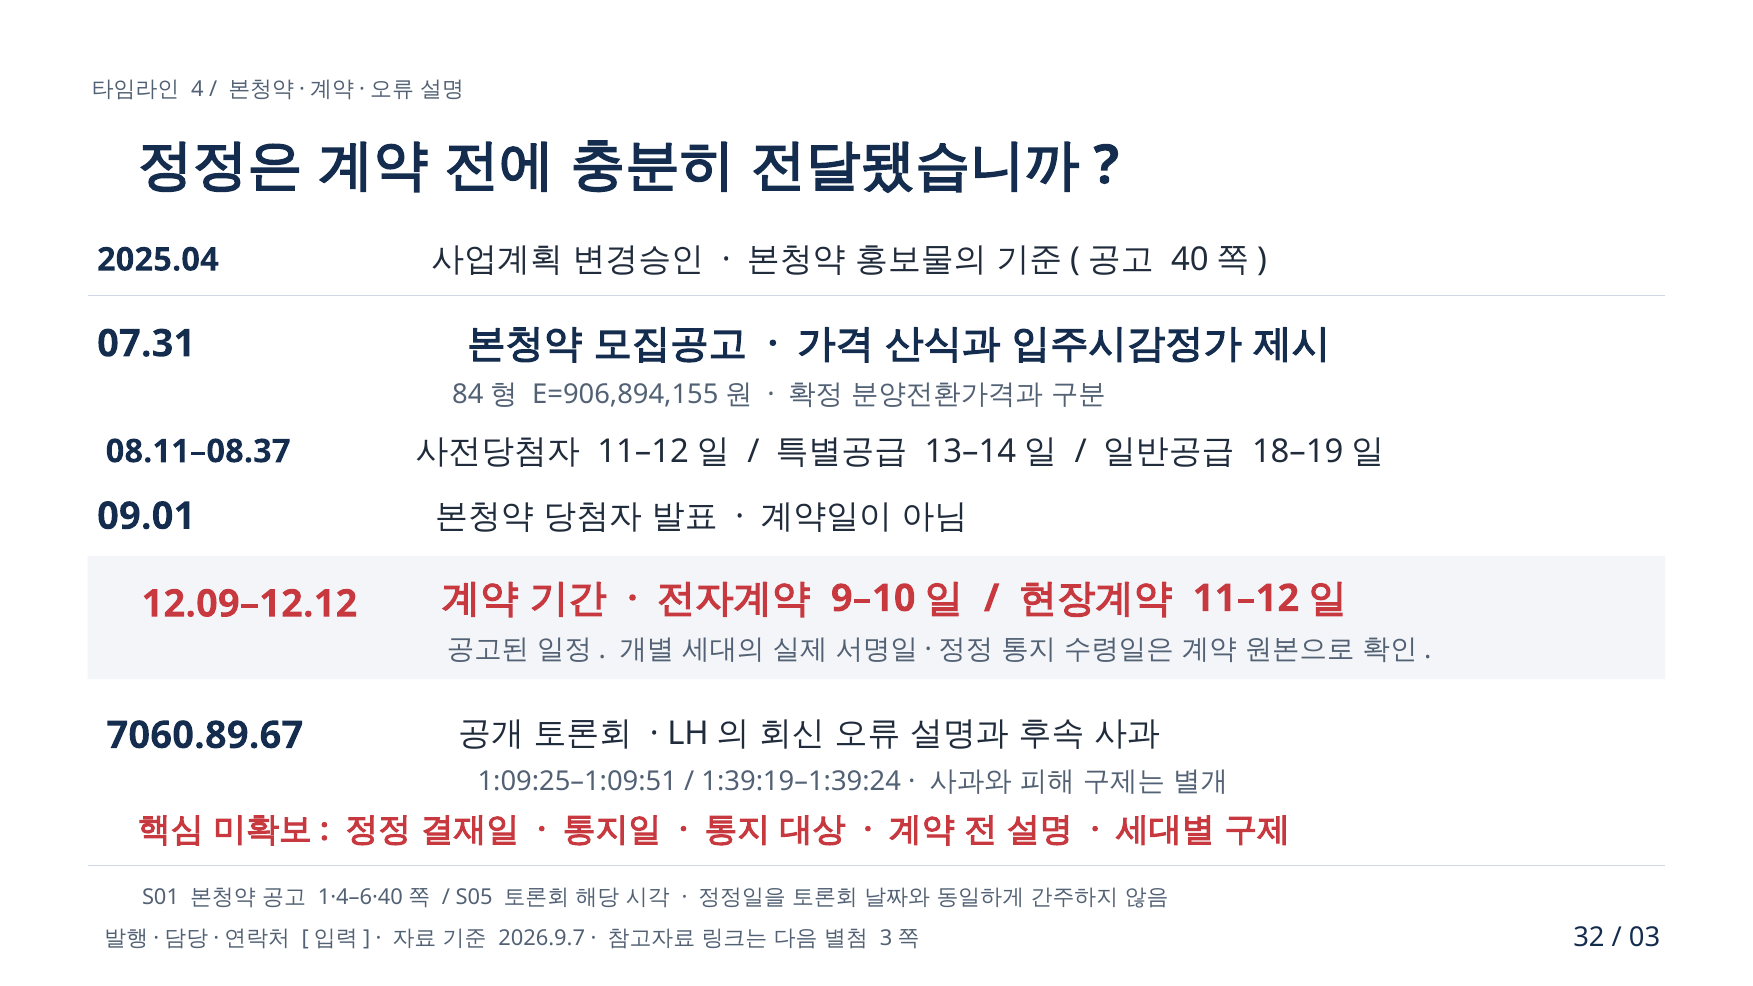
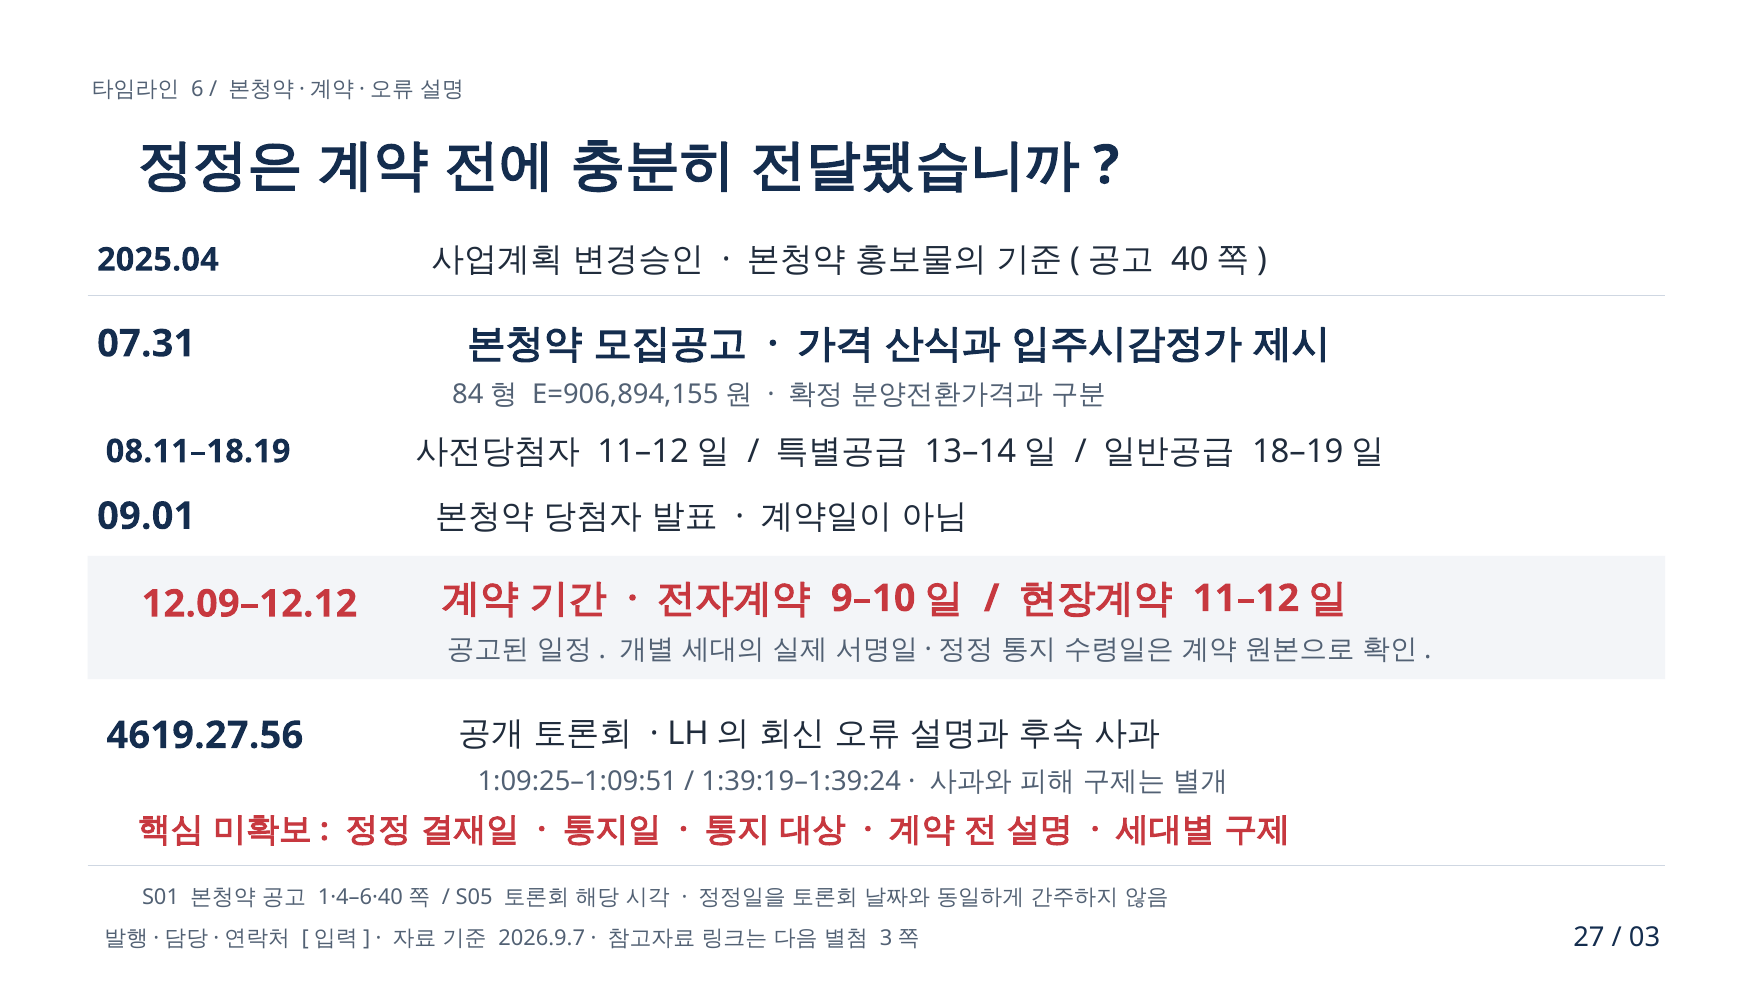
4: 4 -> 6
08.11–08.37: 08.11–08.37 -> 08.11–18.19
7060.89.67: 7060.89.67 -> 4619.27.56
32: 32 -> 27
